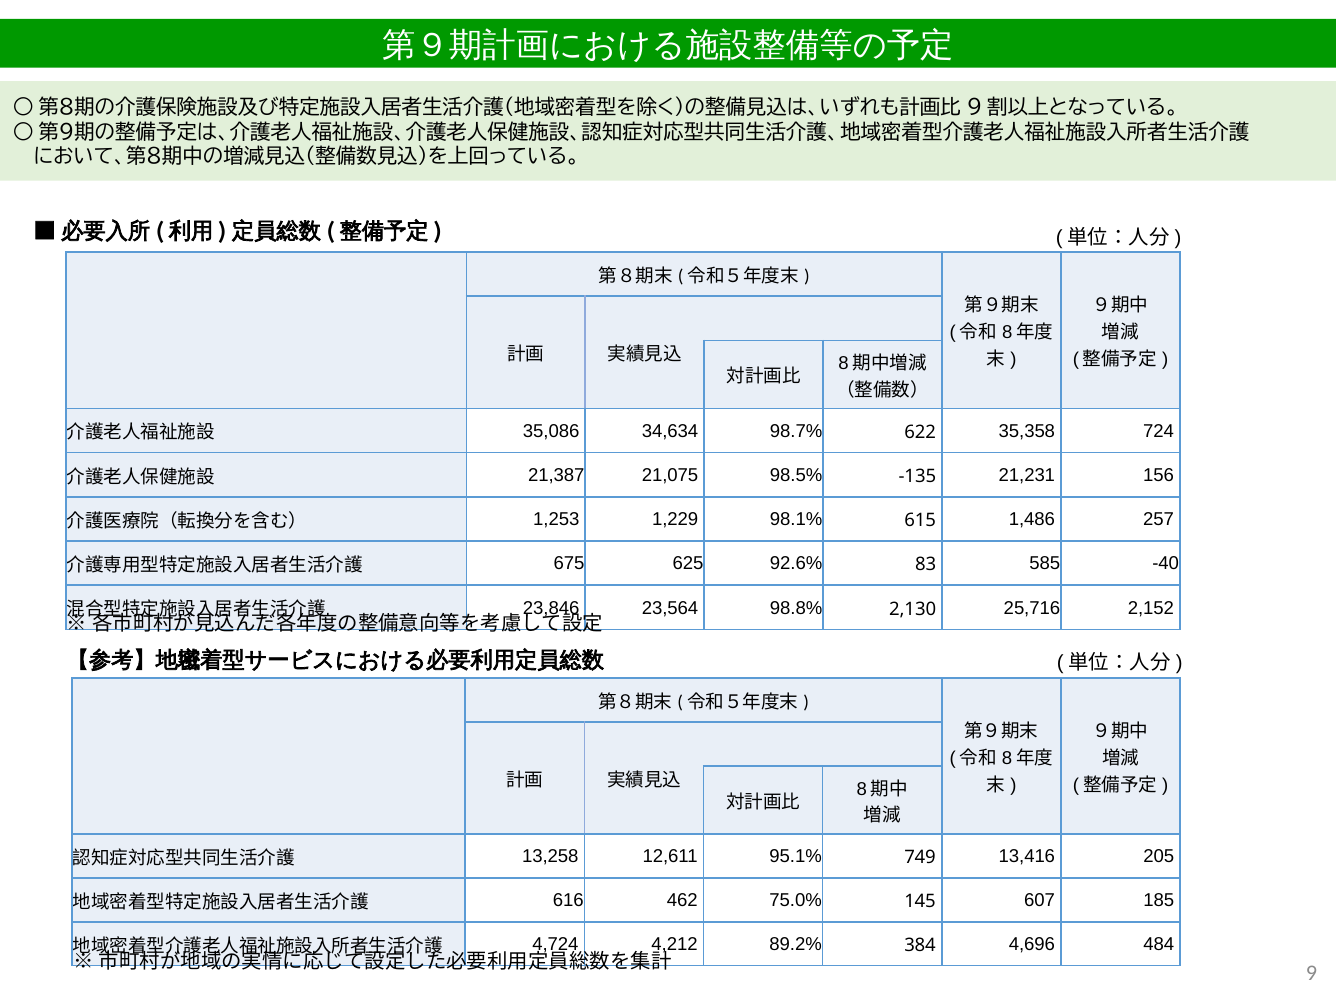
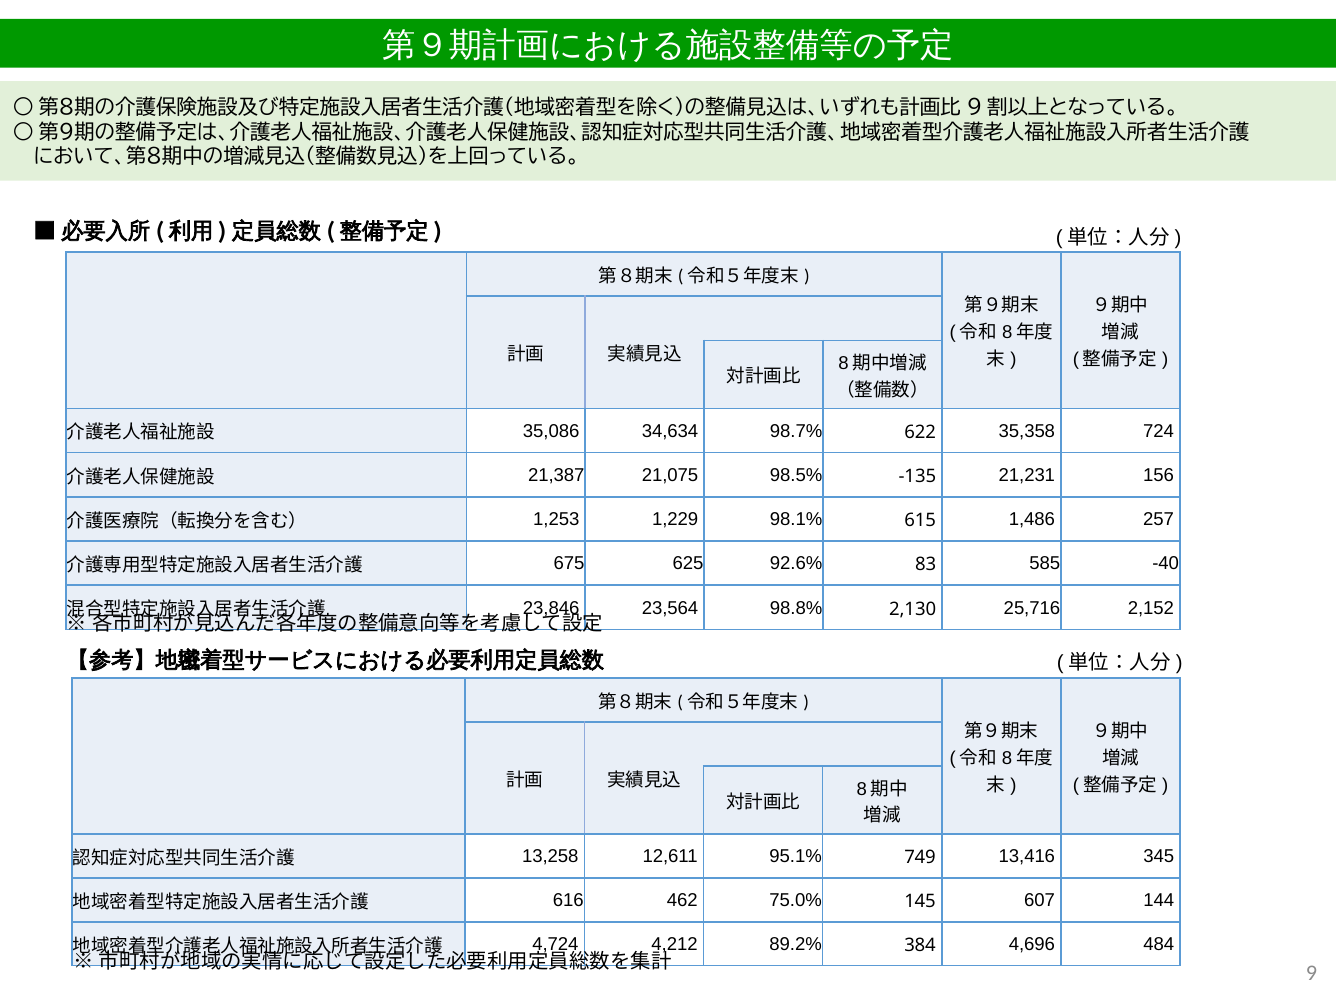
205: 205 -> 345
185: 185 -> 144
